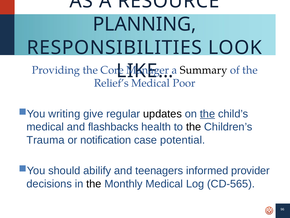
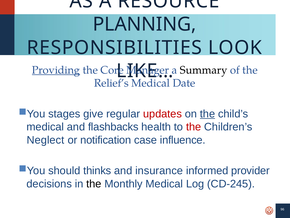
Providing underline: none -> present
Poor: Poor -> Date
writing: writing -> stages
updates colour: black -> red
the at (194, 127) colour: black -> red
Trauma: Trauma -> Neglect
potential: potential -> influence
abilify: abilify -> thinks
teenagers: teenagers -> insurance
CD-565: CD-565 -> CD-245
